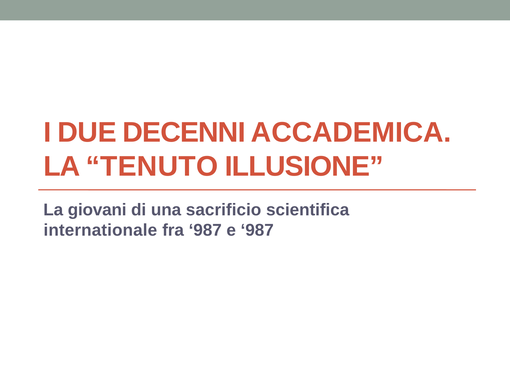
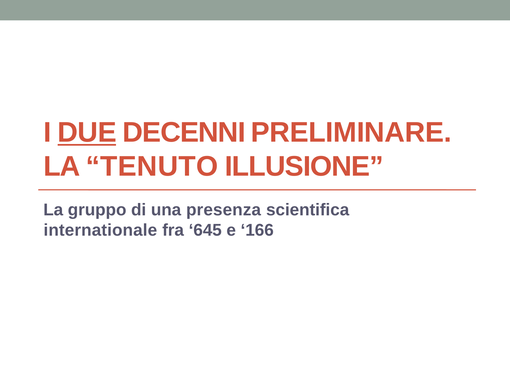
DUE underline: none -> present
ACCADEMICA: ACCADEMICA -> PRELIMINARE
giovani: giovani -> gruppo
sacrificio: sacrificio -> presenza
fra 987: 987 -> 645
e 987: 987 -> 166
